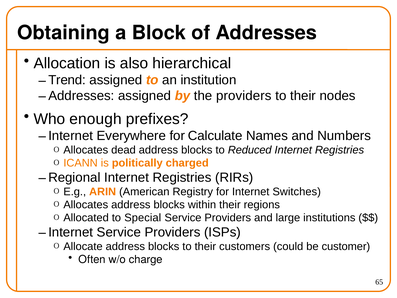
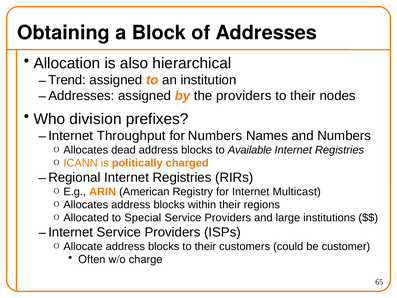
enough: enough -> division
Everywhere: Everywhere -> Throughput
for Calculate: Calculate -> Numbers
Reduced: Reduced -> Available
Switches: Switches -> Multicast
